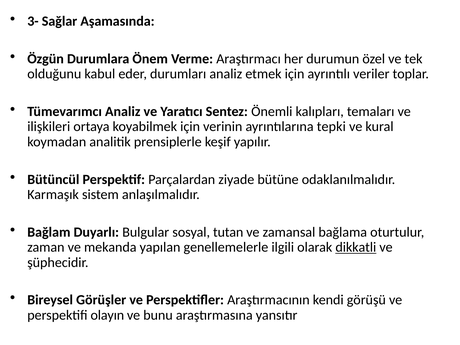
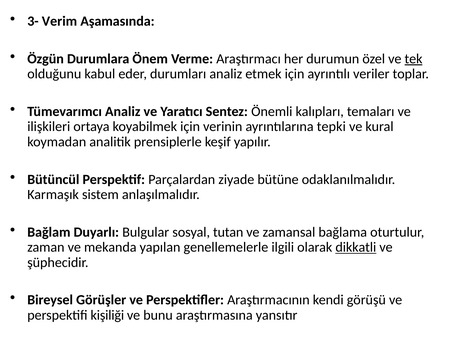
Sağlar: Sağlar -> Verim
tek underline: none -> present
olayın: olayın -> kişiliği
